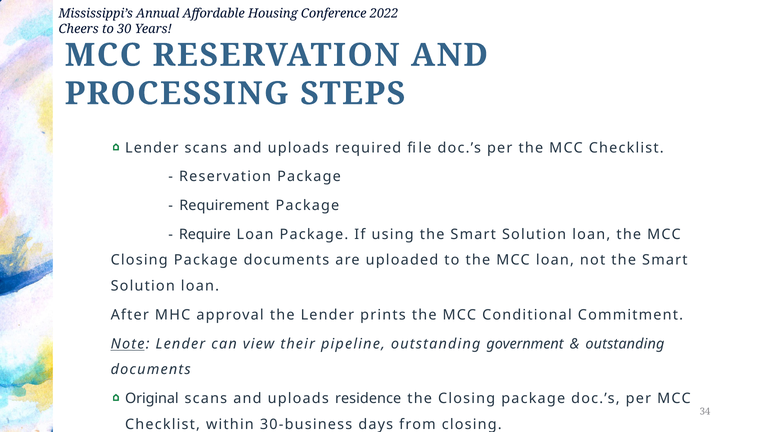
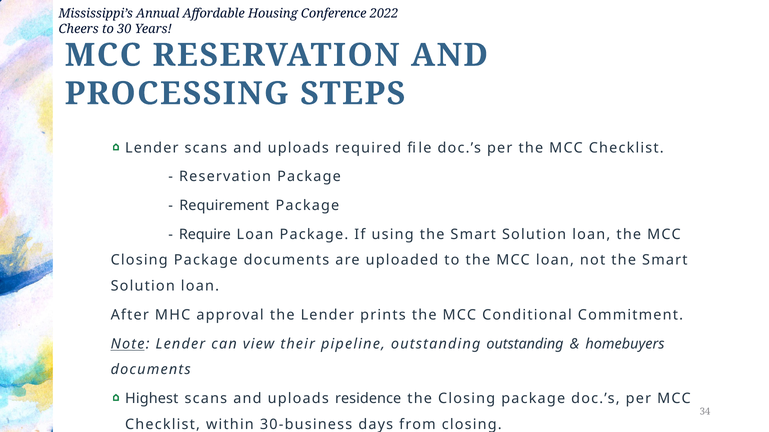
outstanding government: government -> outstanding
outstanding at (625, 344): outstanding -> homebuyers
Original: Original -> Highest
